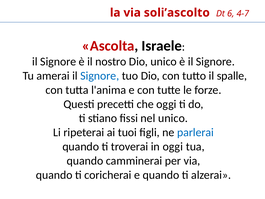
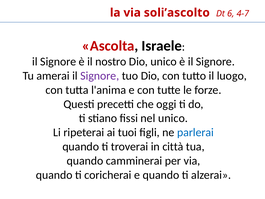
Signore at (100, 76) colour: blue -> purple
spalle: spalle -> luogo
in oggi: oggi -> città
